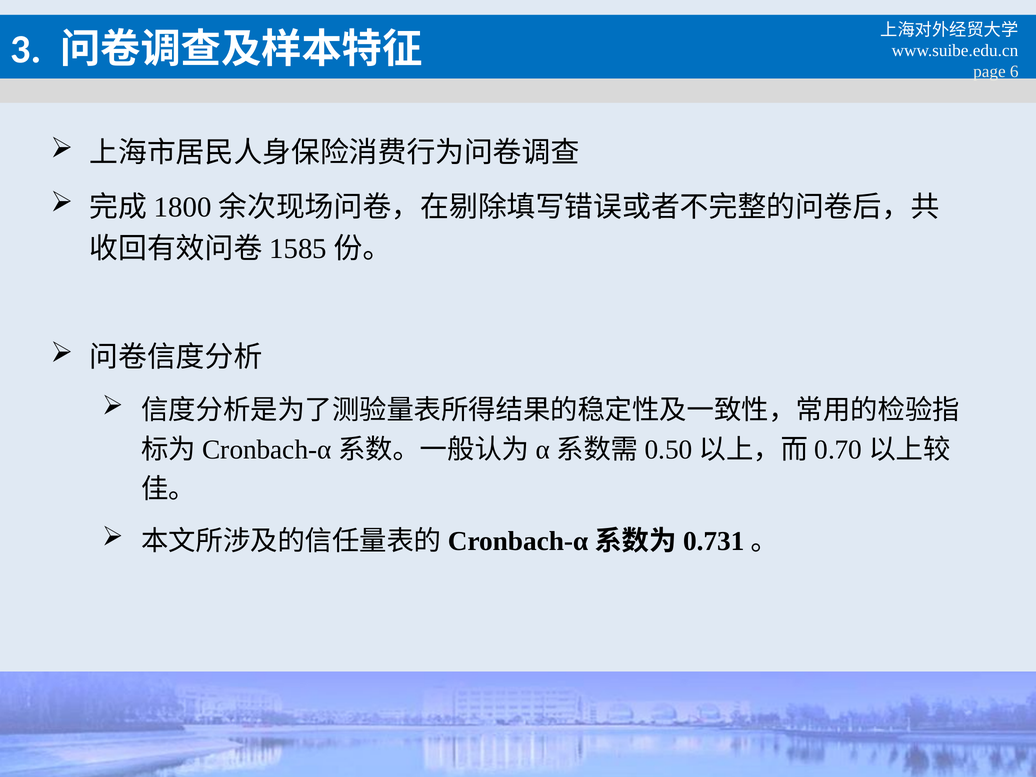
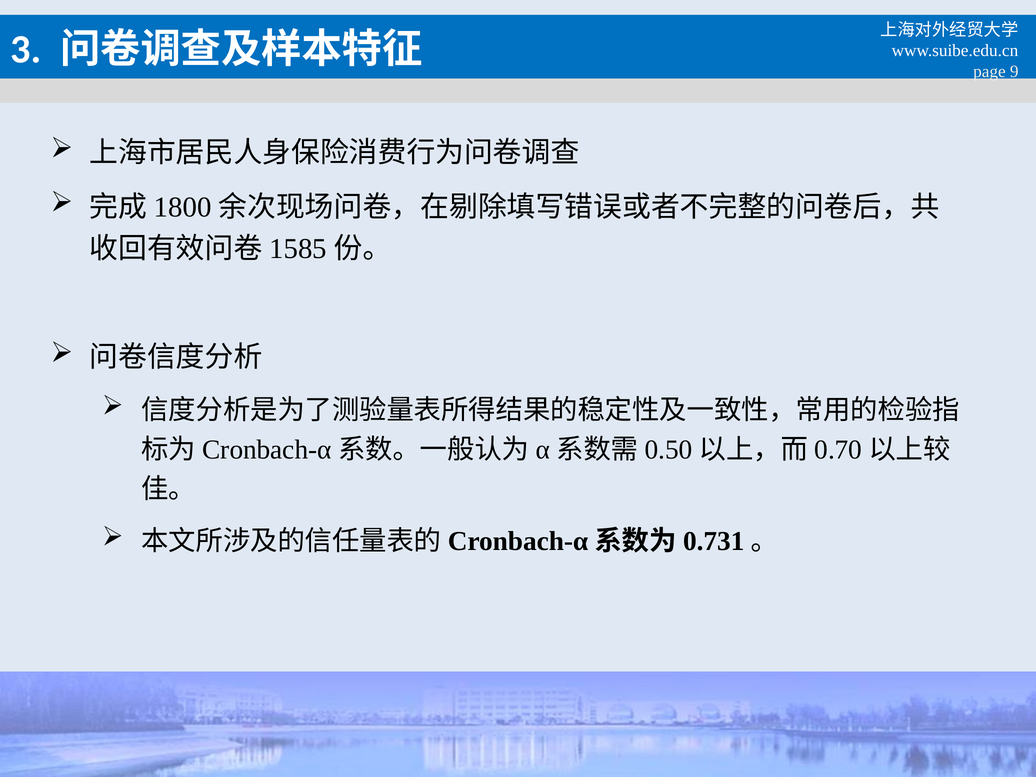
6: 6 -> 9
